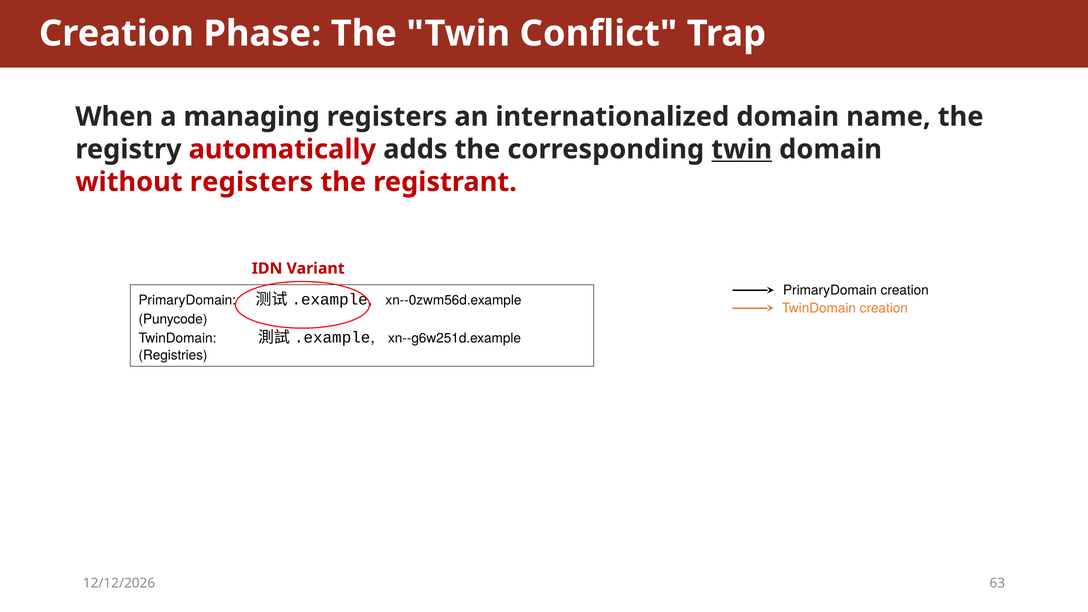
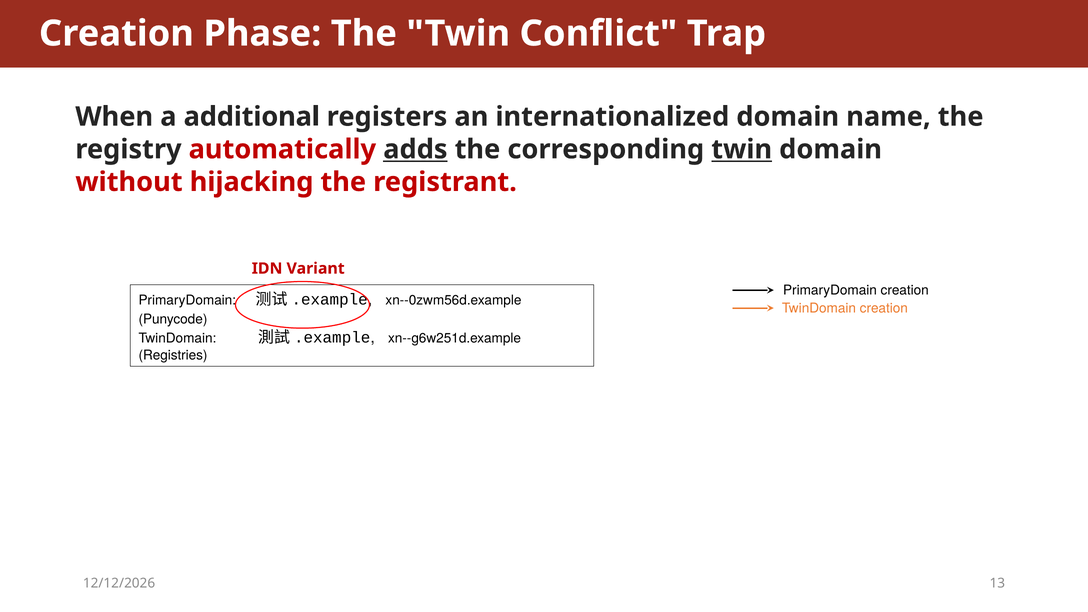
managing: managing -> additional
adds underline: none -> present
without registers: registers -> hijacking
63: 63 -> 13
